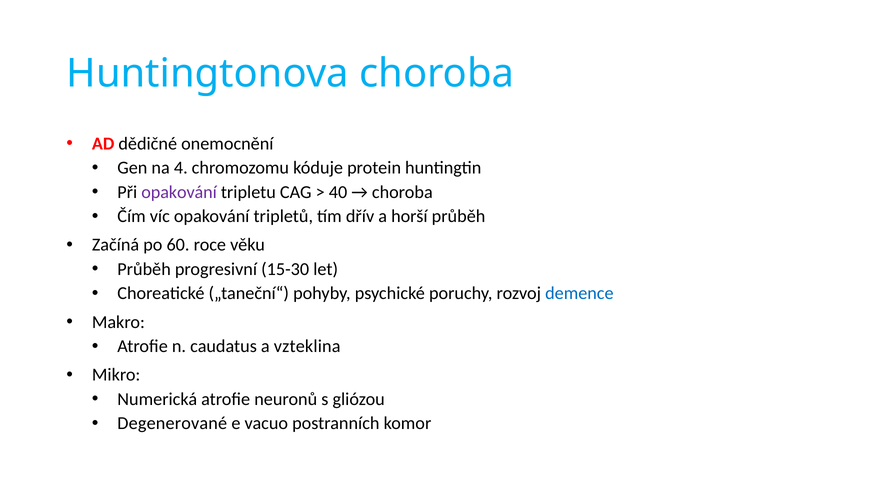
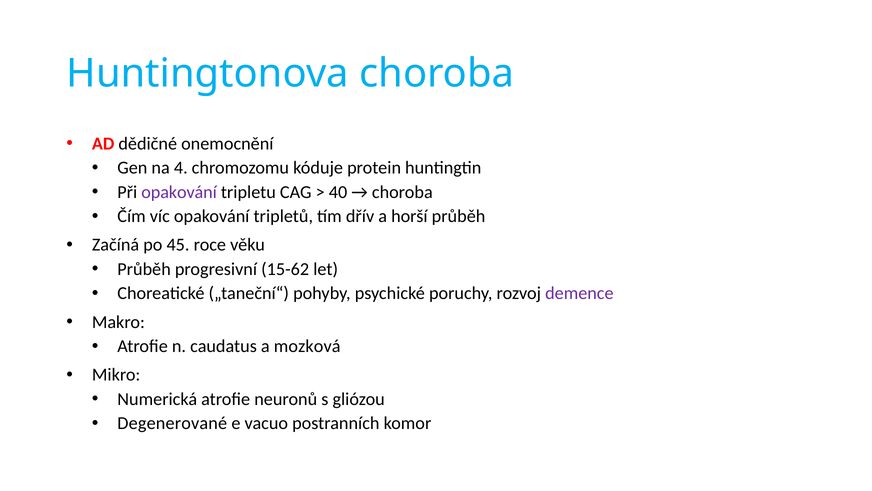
60: 60 -> 45
15-30: 15-30 -> 15-62
demence colour: blue -> purple
vzteklina: vzteklina -> mozková
